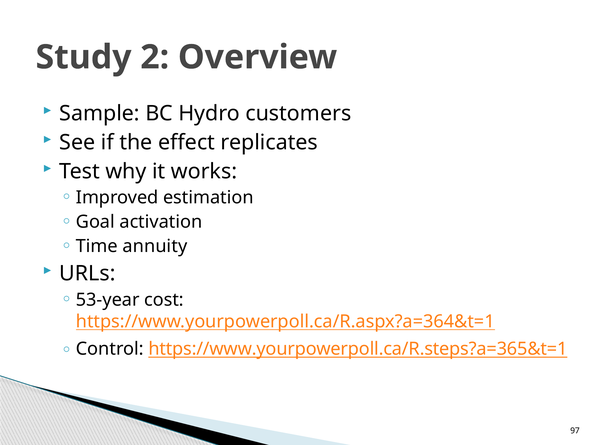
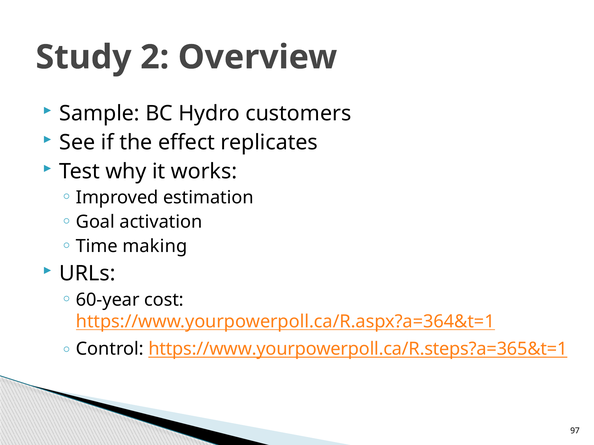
annuity: annuity -> making
53-year: 53-year -> 60-year
